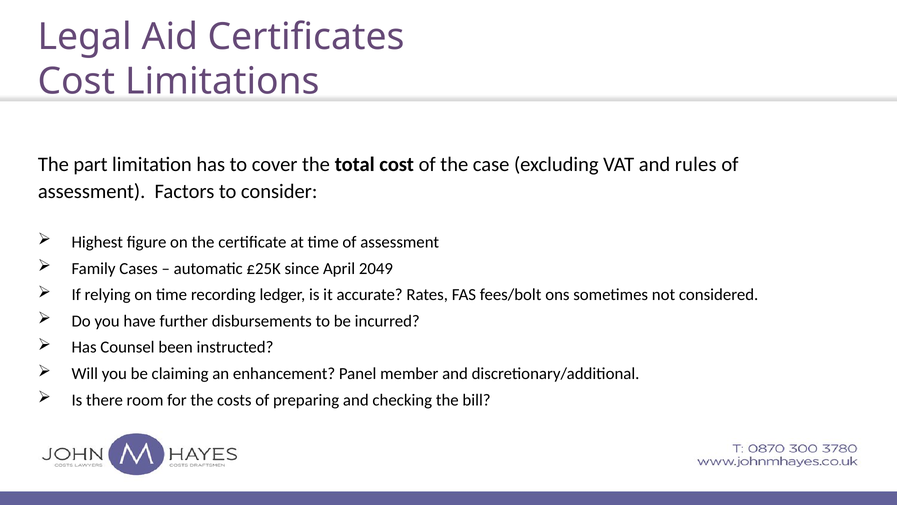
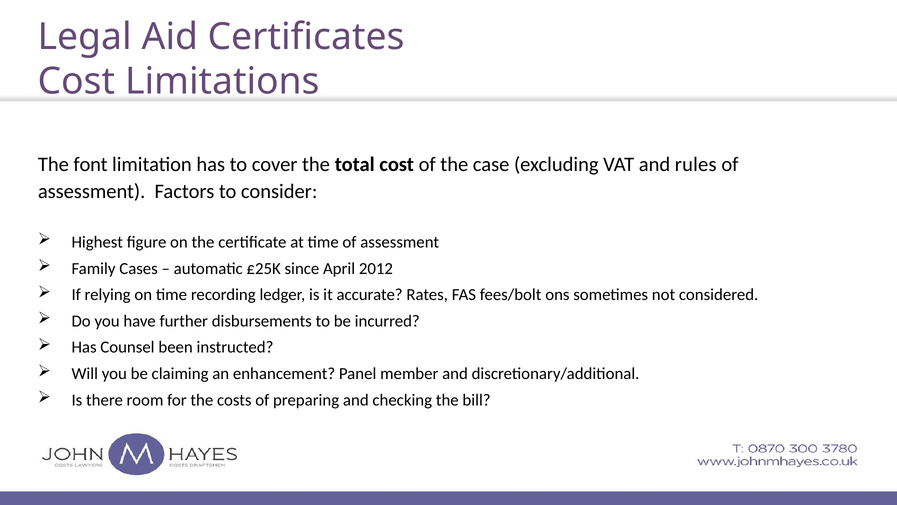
part: part -> font
2049: 2049 -> 2012
